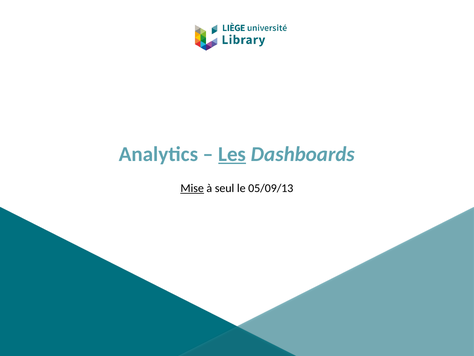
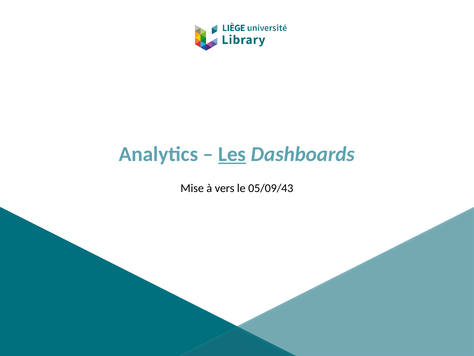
Mise underline: present -> none
seul: seul -> vers
05/09/13: 05/09/13 -> 05/09/43
